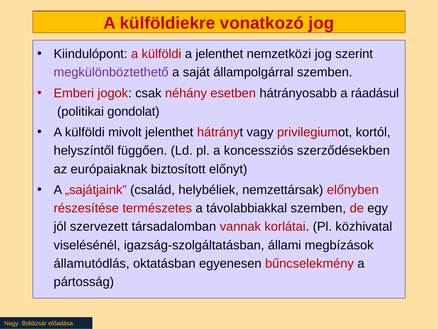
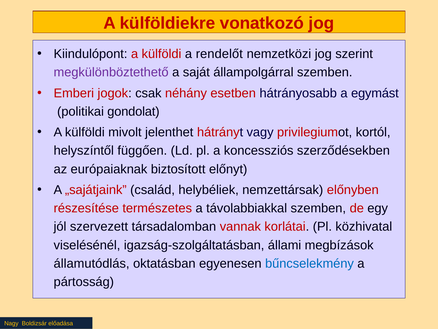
a jelenthet: jelenthet -> rendelőt
ráadásul: ráadásul -> egymást
bűncselekmény colour: red -> blue
